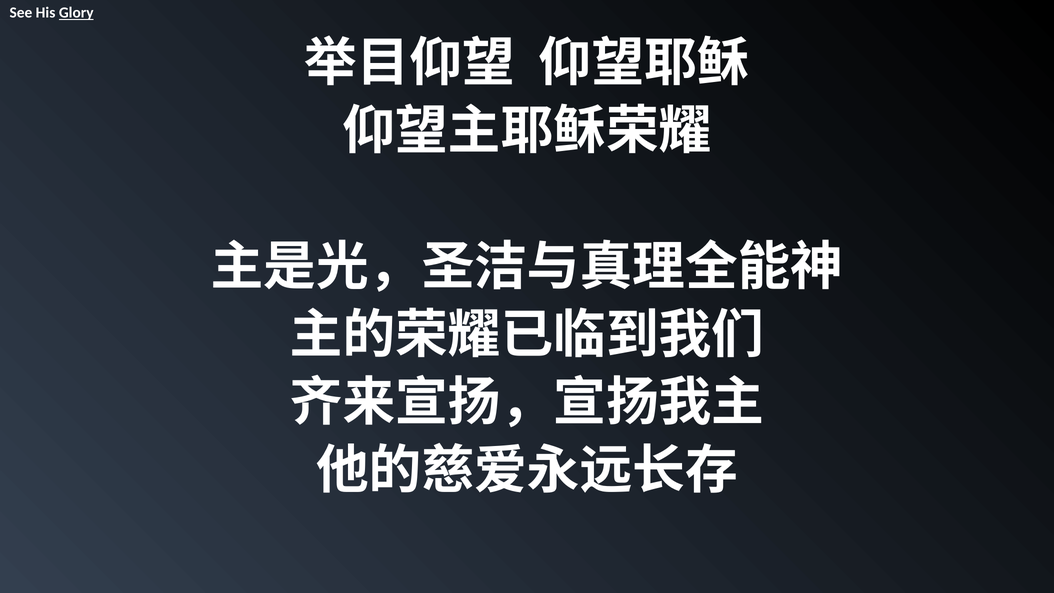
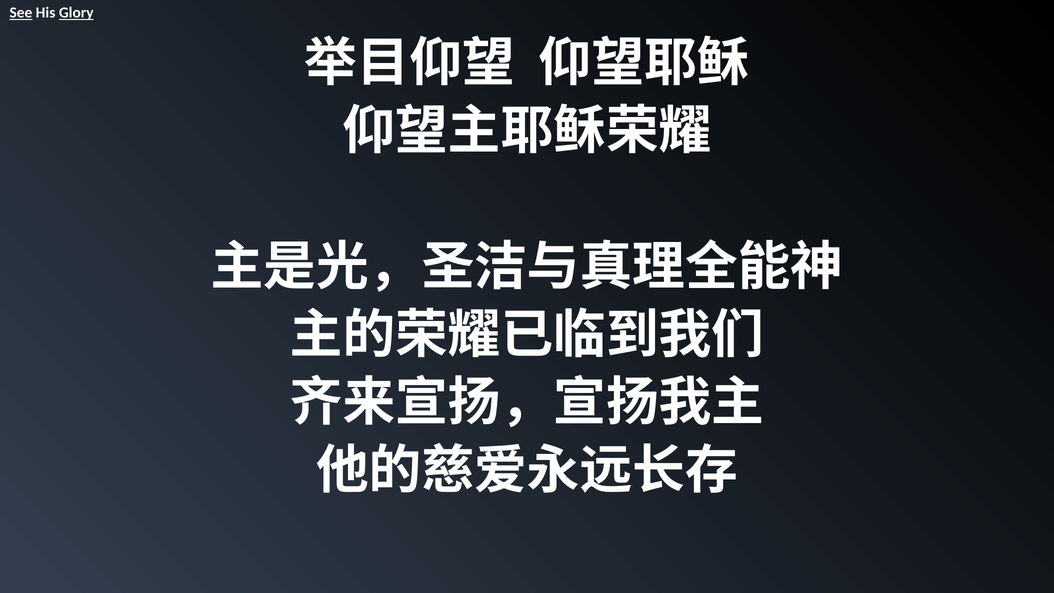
See underline: none -> present
